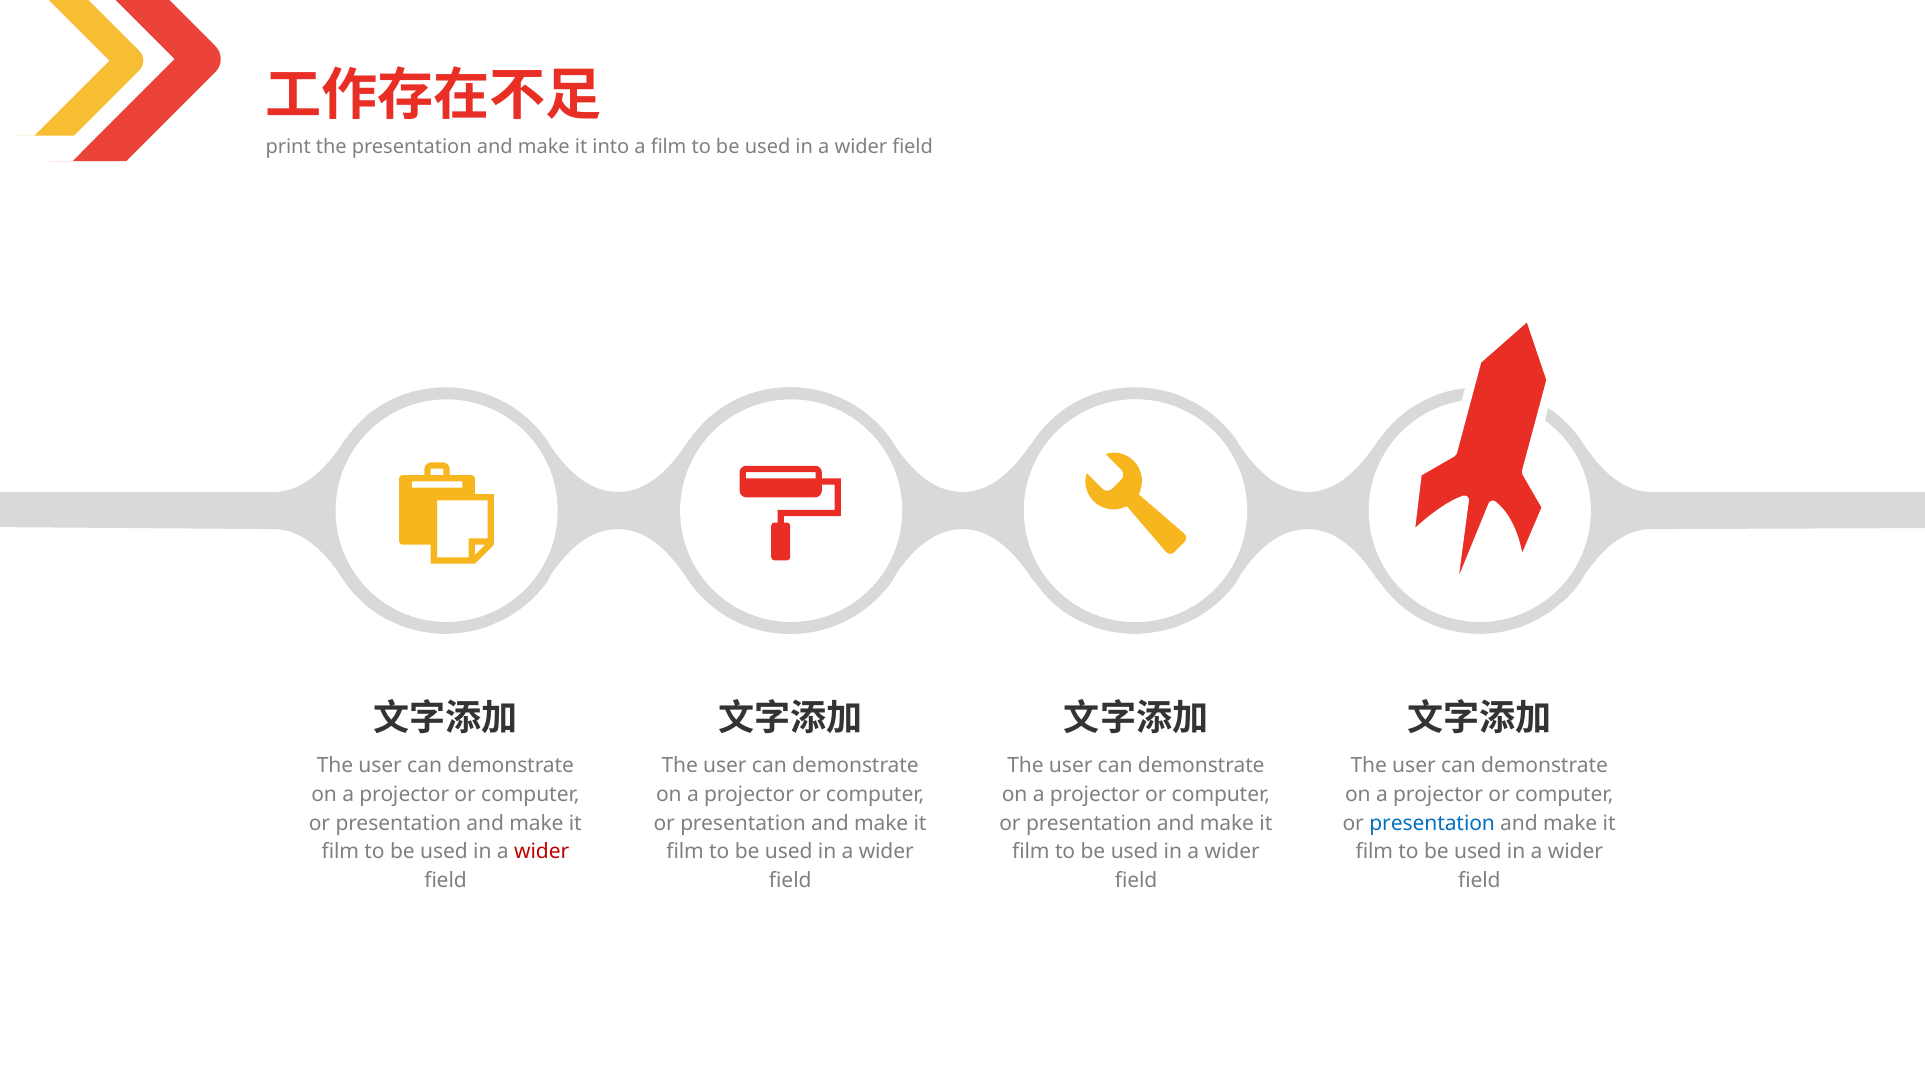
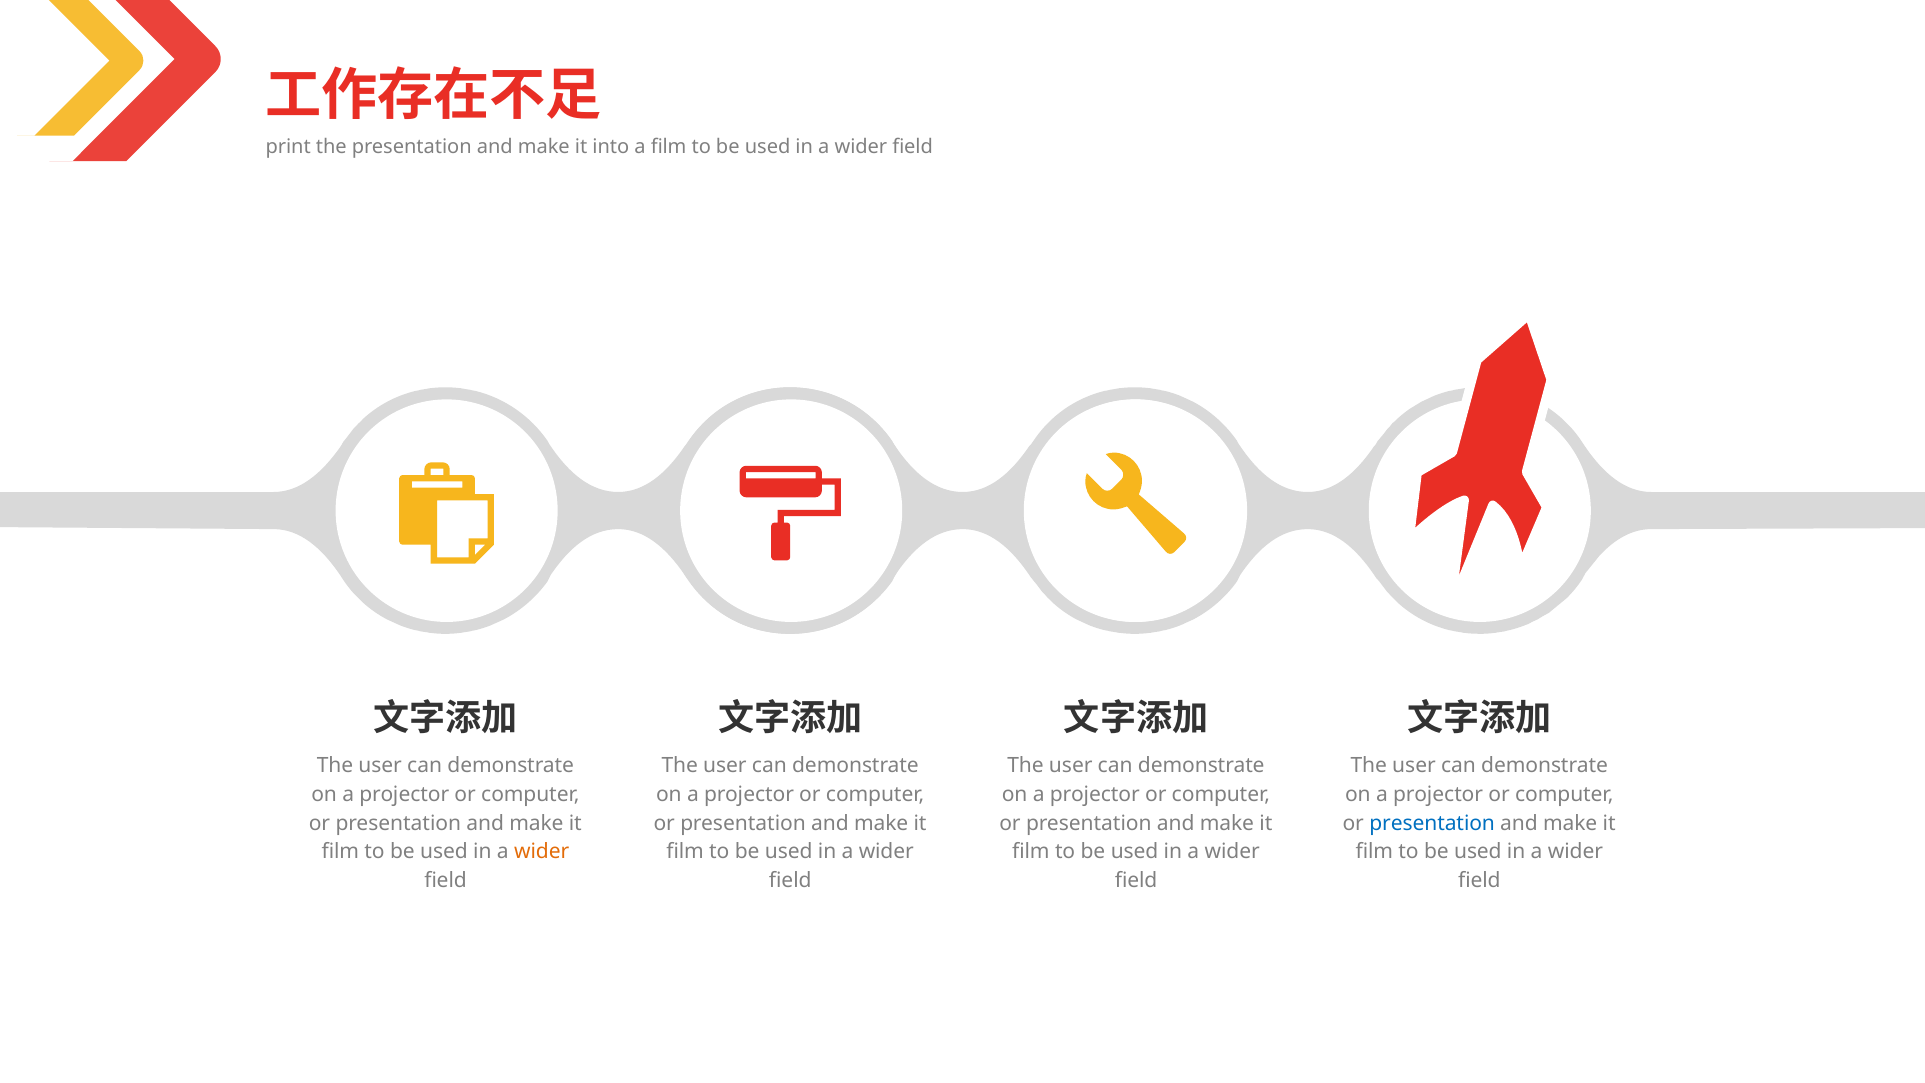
wider at (542, 852) colour: red -> orange
